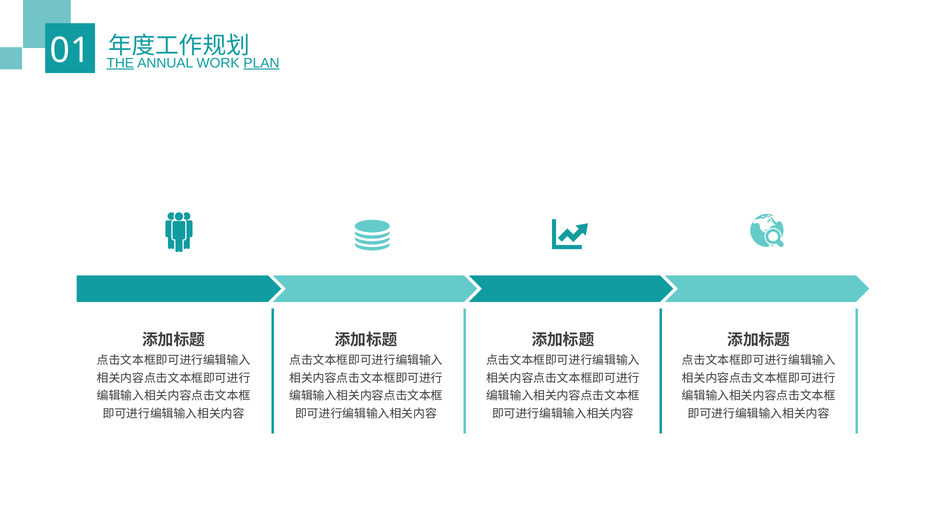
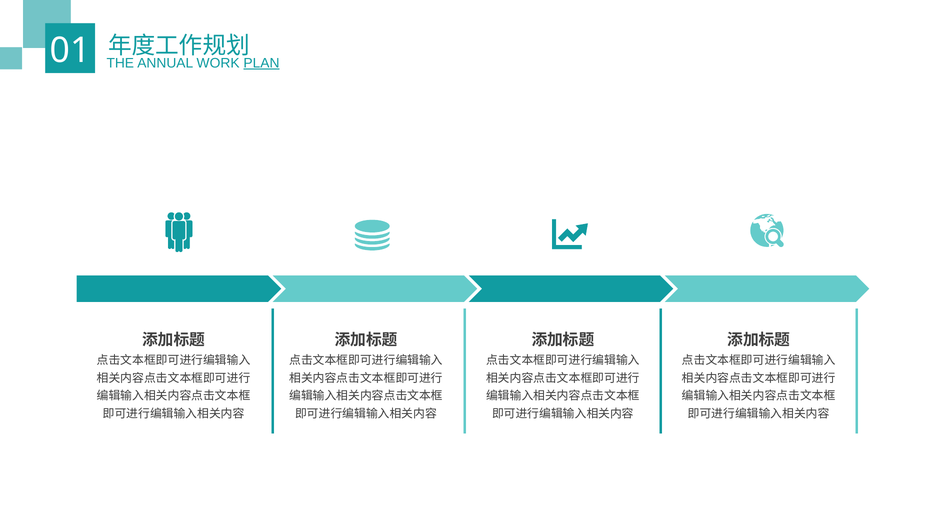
THE underline: present -> none
